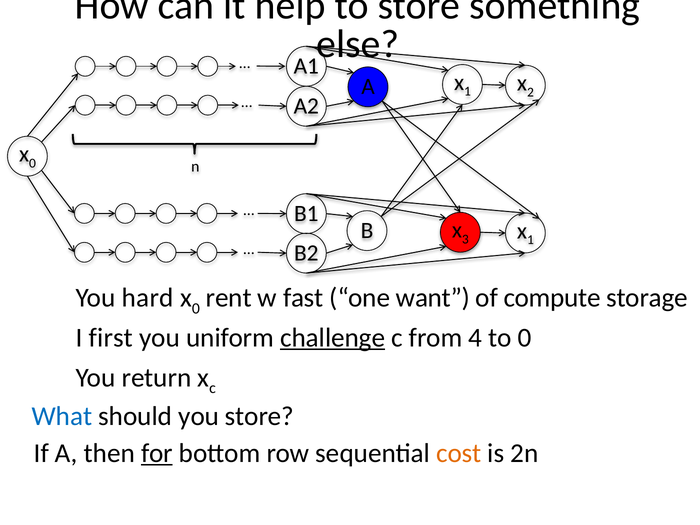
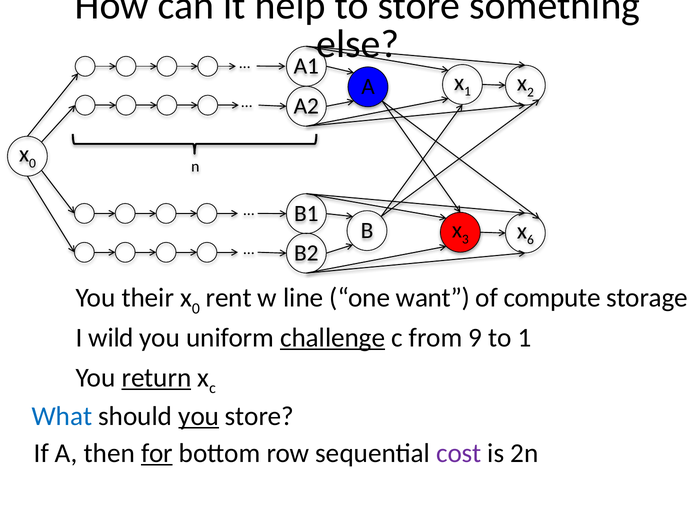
1 at (530, 240): 1 -> 6
hard: hard -> their
fast: fast -> line
first: first -> wild
4: 4 -> 9
to 0: 0 -> 1
return underline: none -> present
you at (199, 416) underline: none -> present
cost colour: orange -> purple
